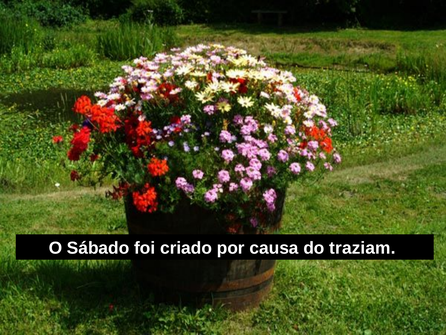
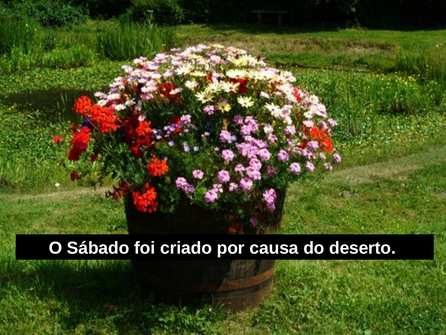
traziam: traziam -> deserto
